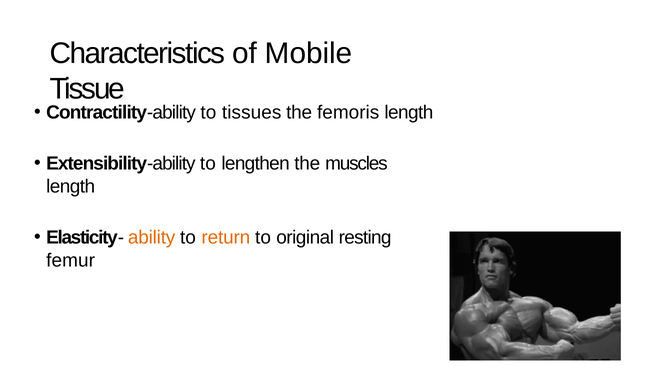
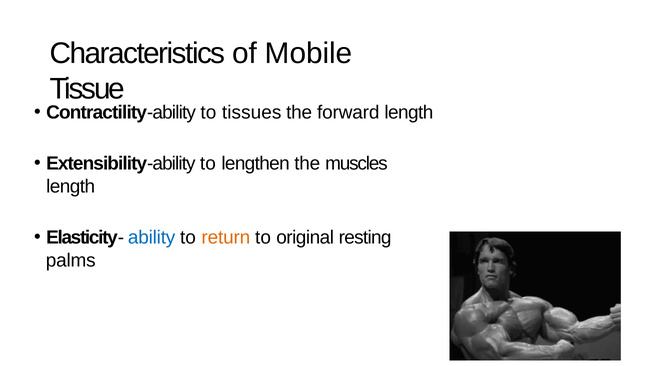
femoris: femoris -> forward
ability colour: orange -> blue
femur: femur -> palms
